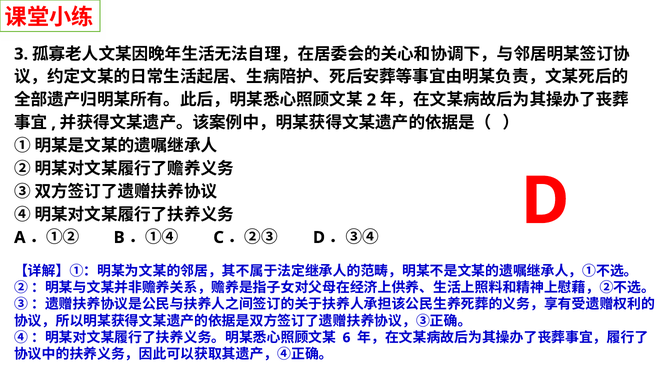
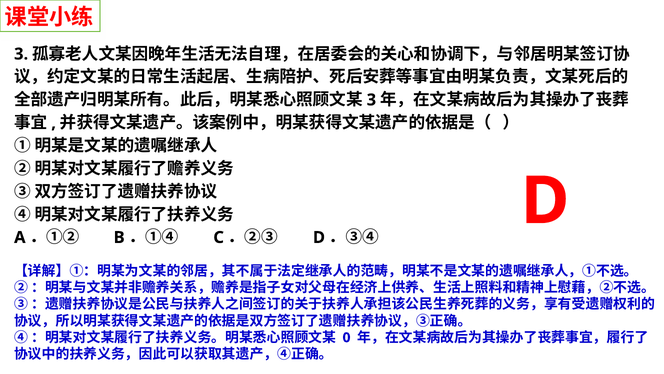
2 at (371, 100): 2 -> 3
6: 6 -> 0
